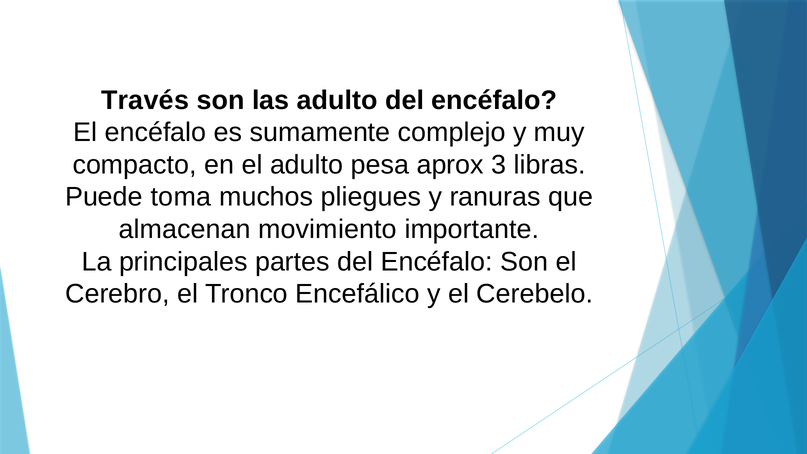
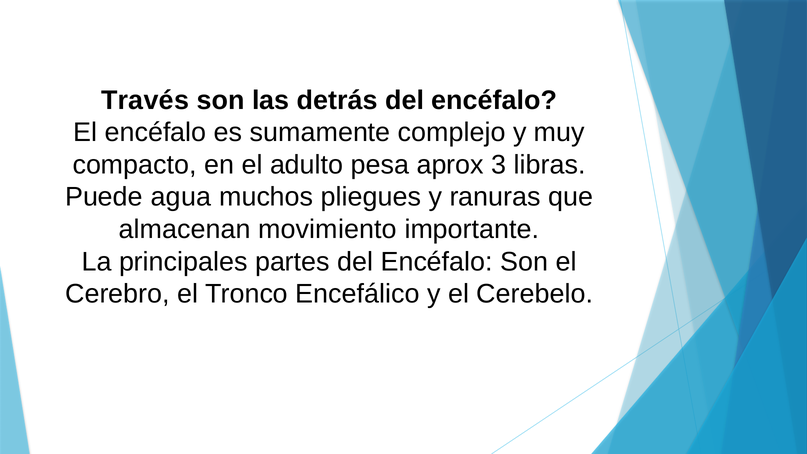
las adulto: adulto -> detrás
toma: toma -> agua
